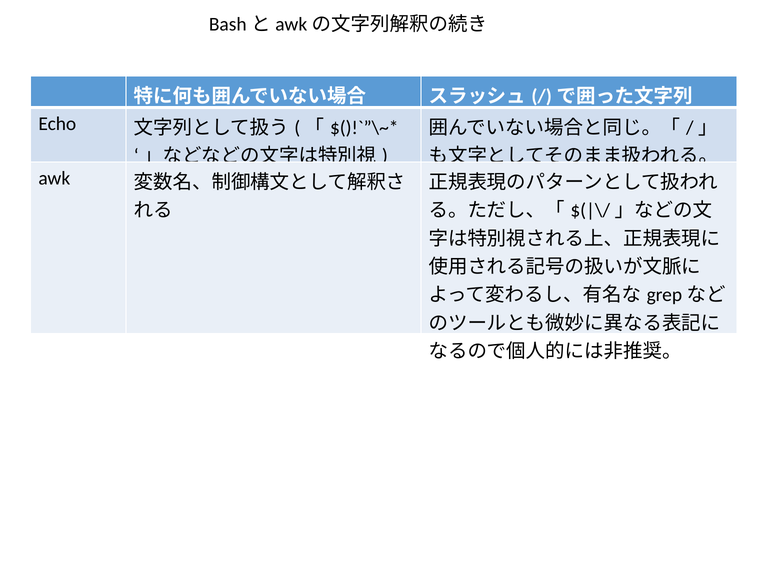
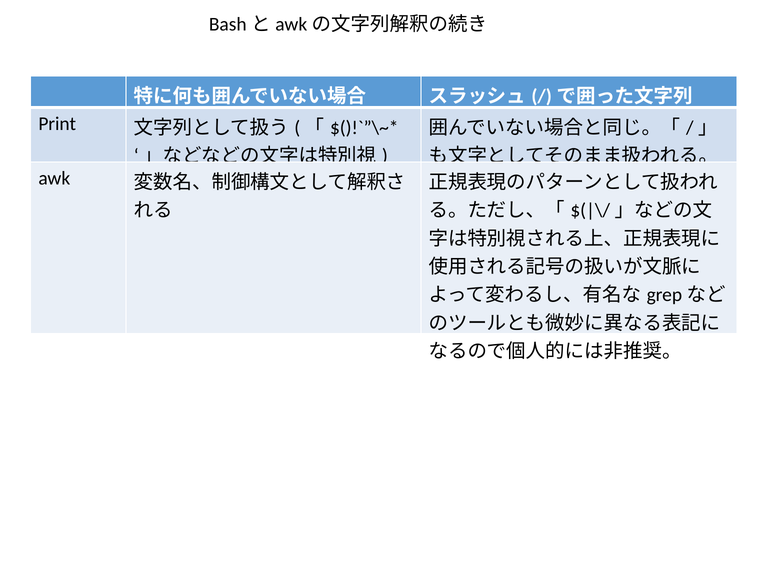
Echo: Echo -> Print
